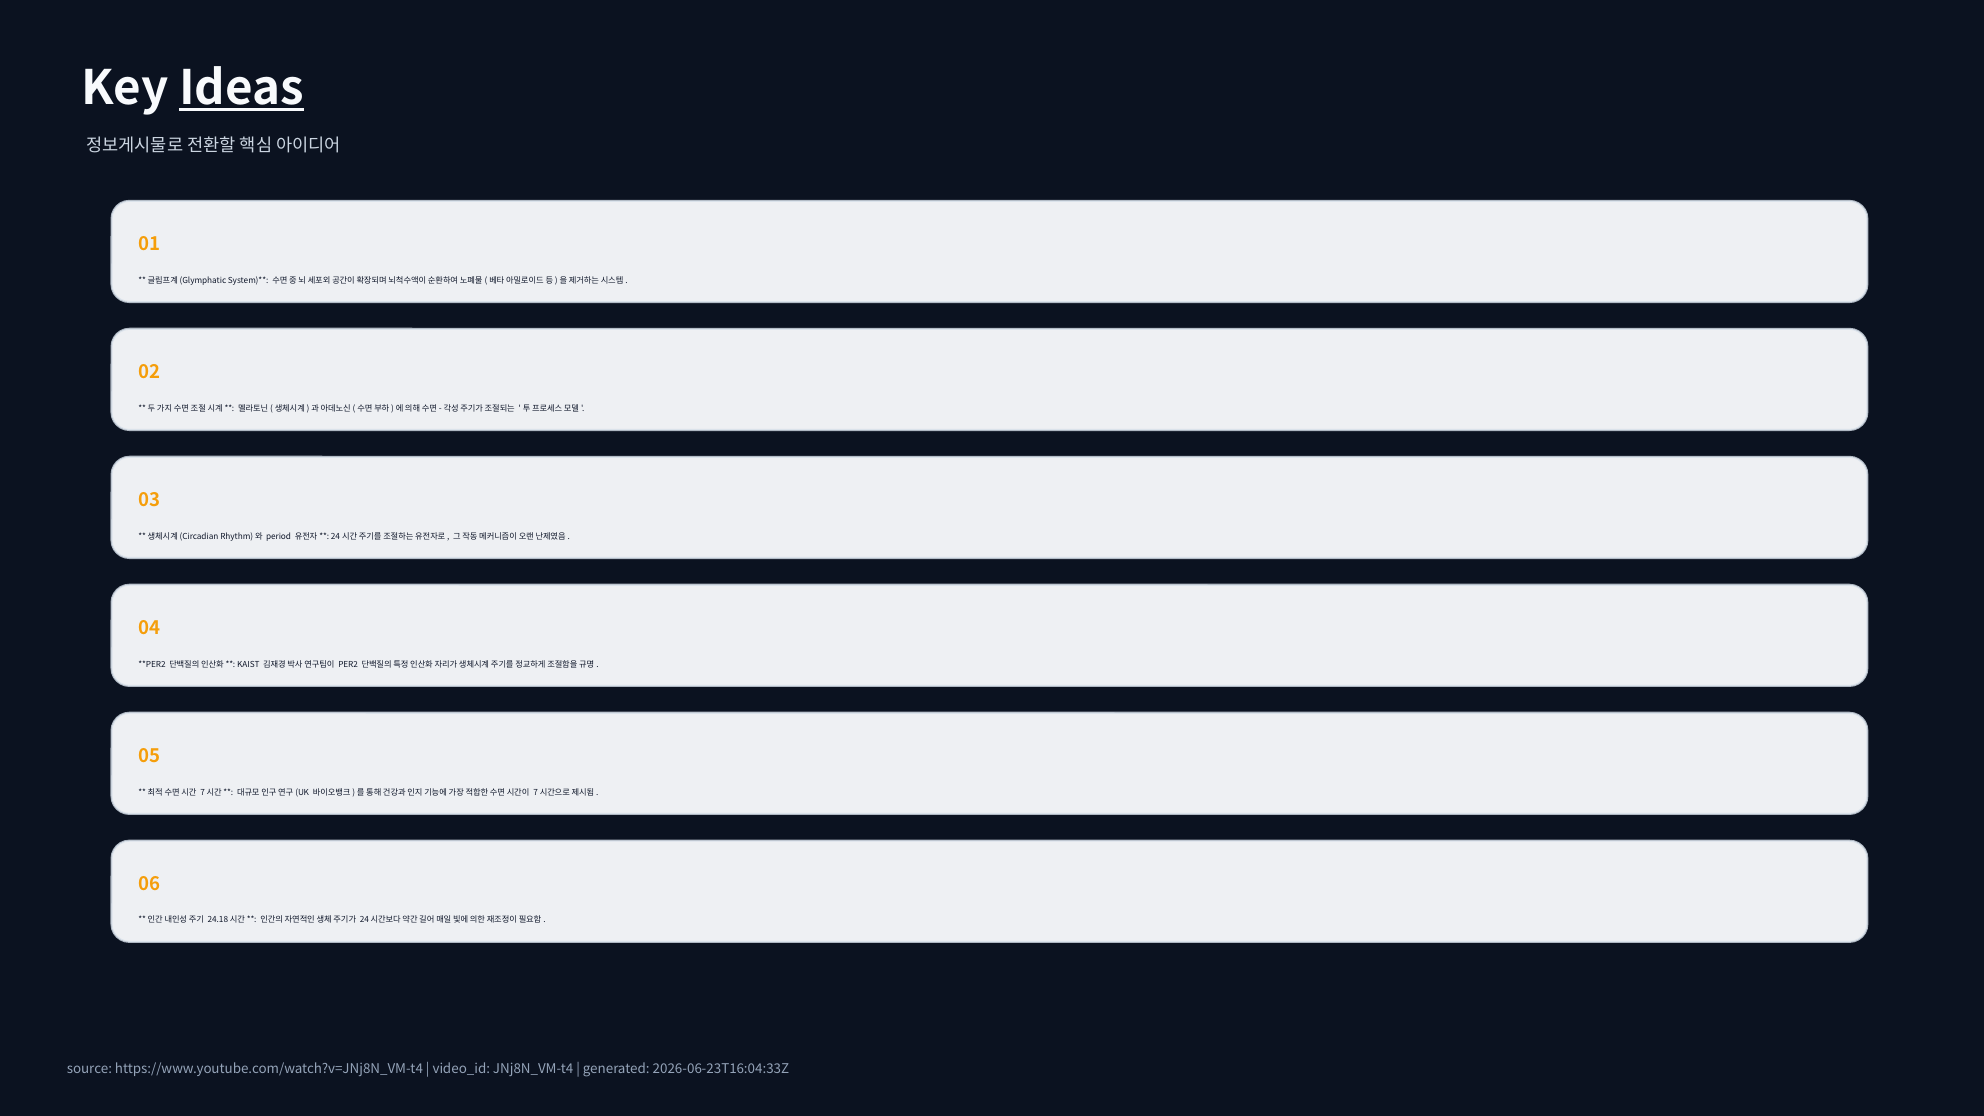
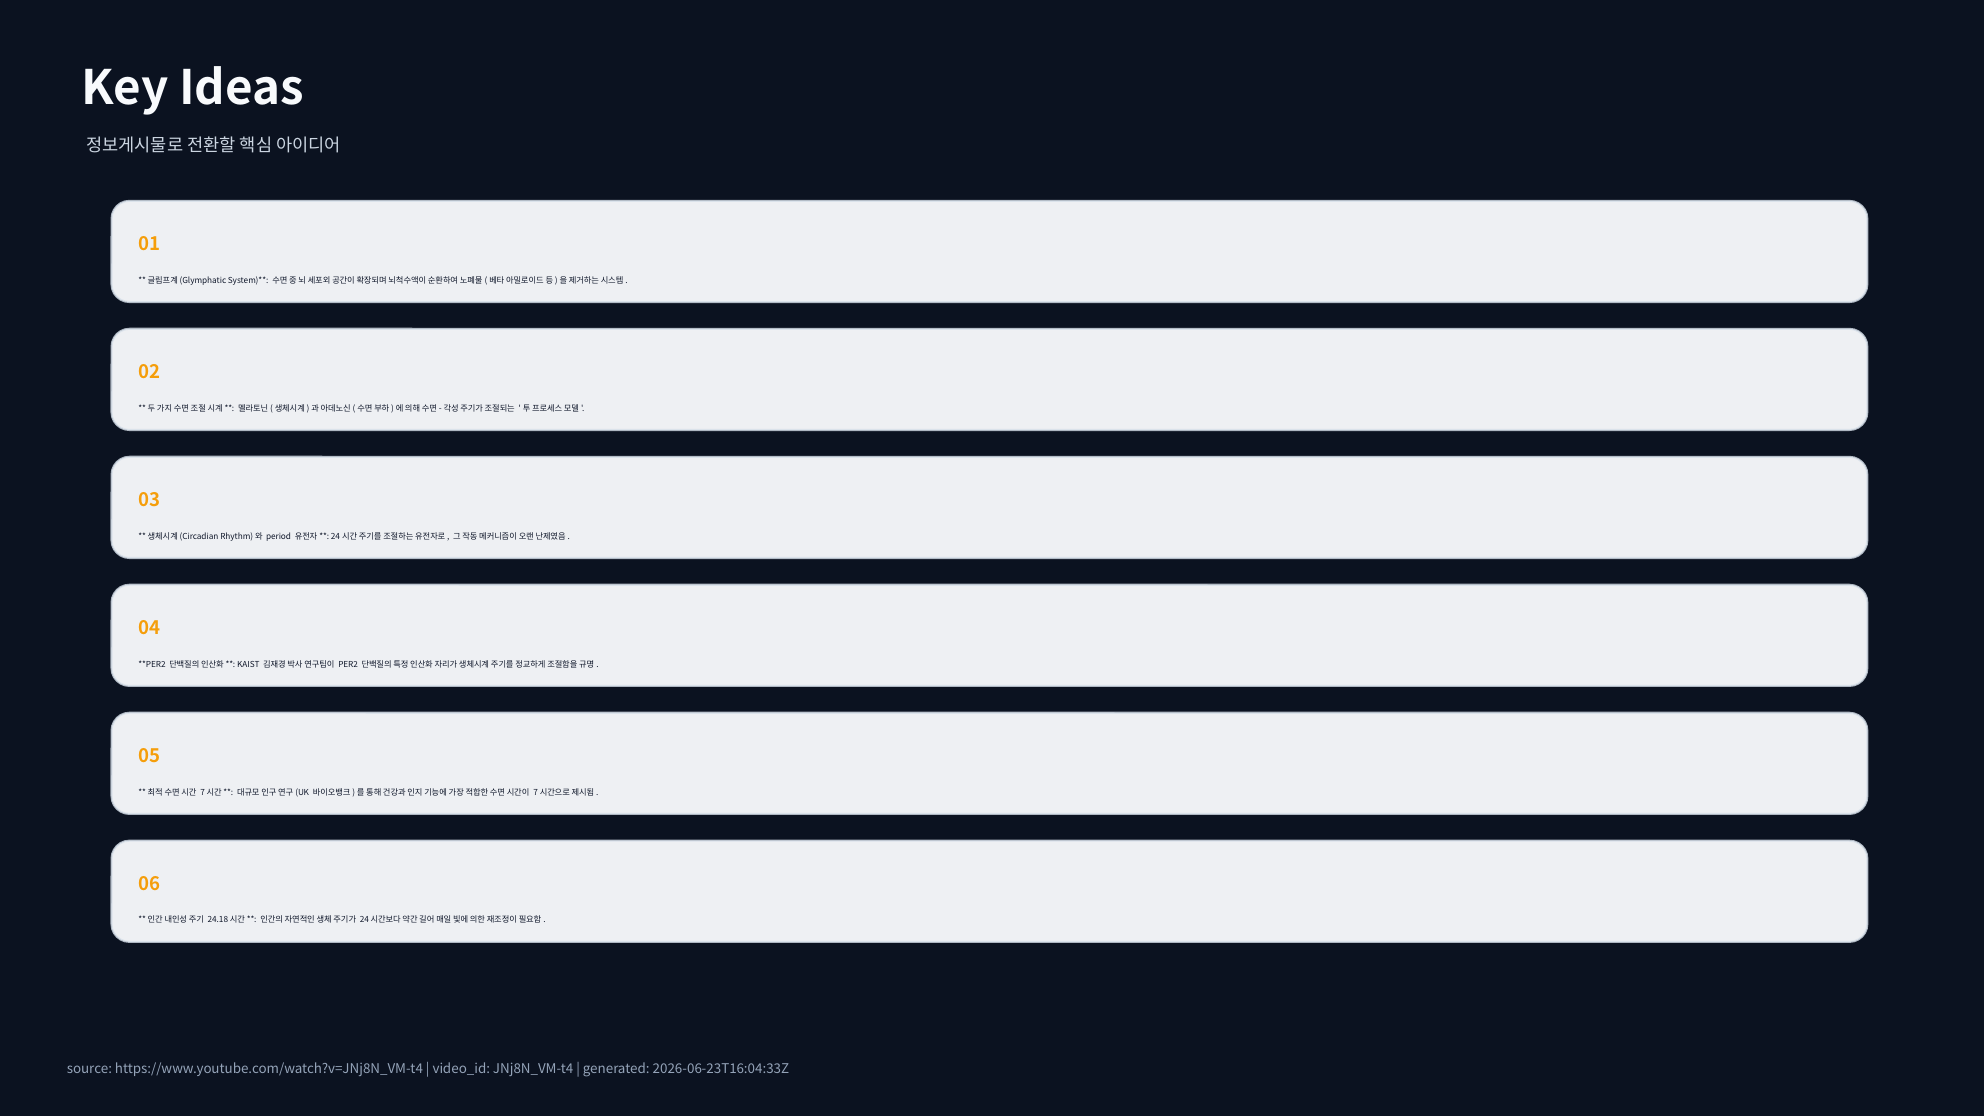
Ideas underline: present -> none
